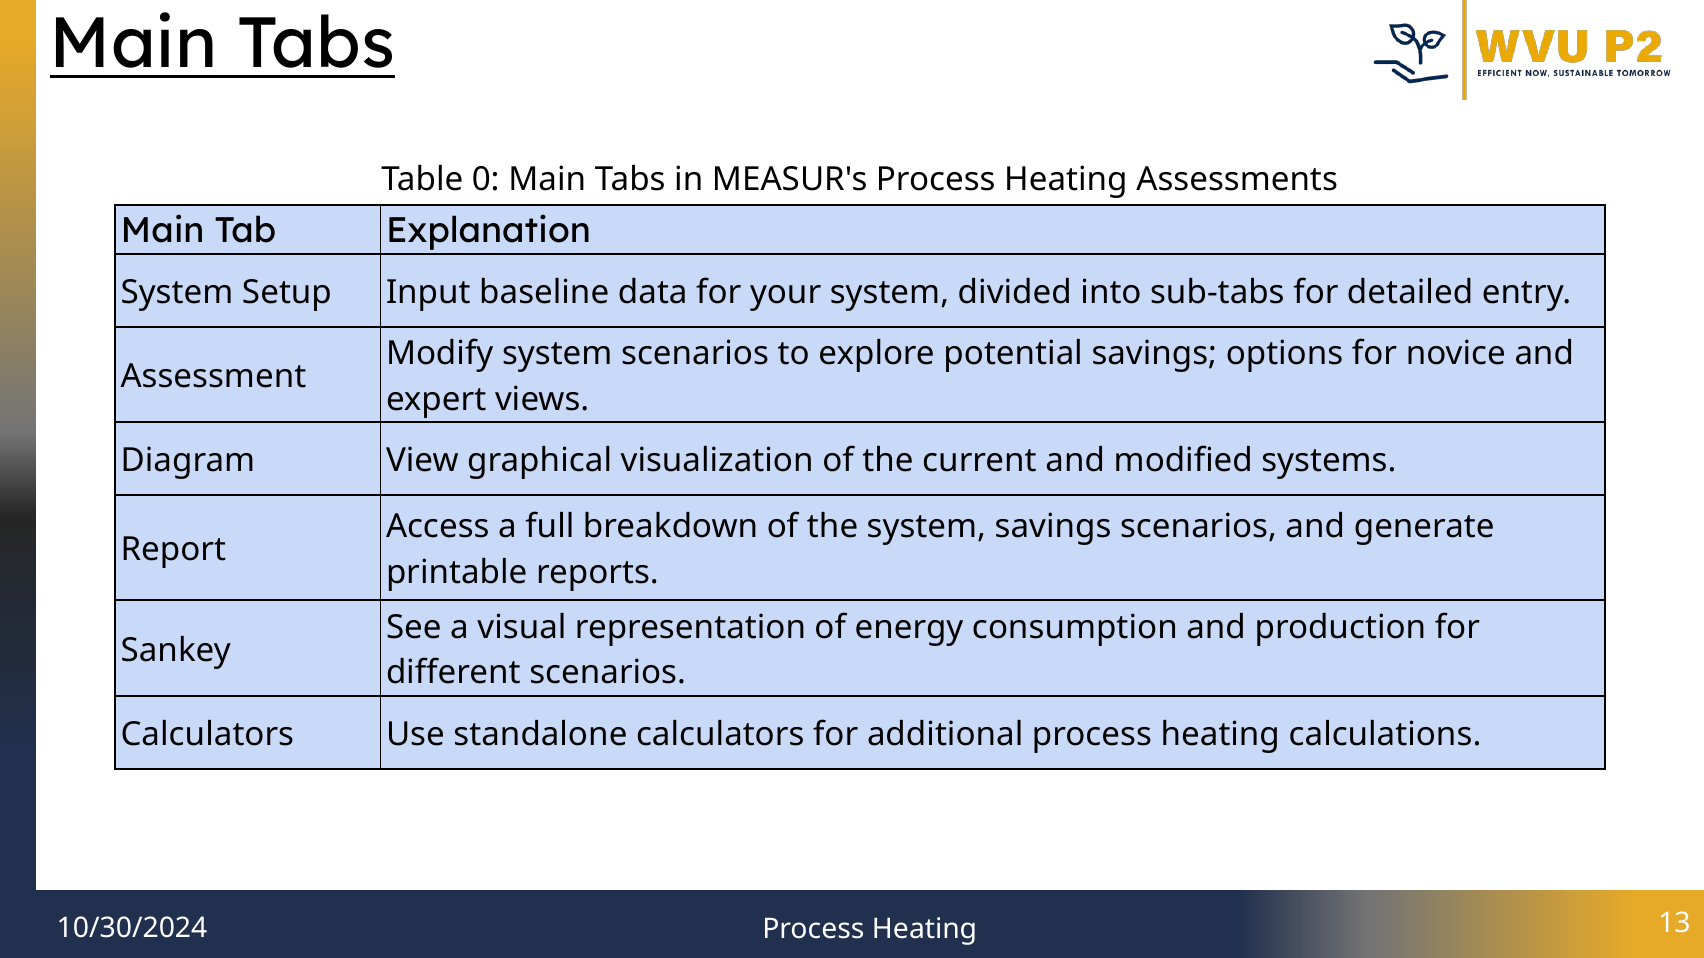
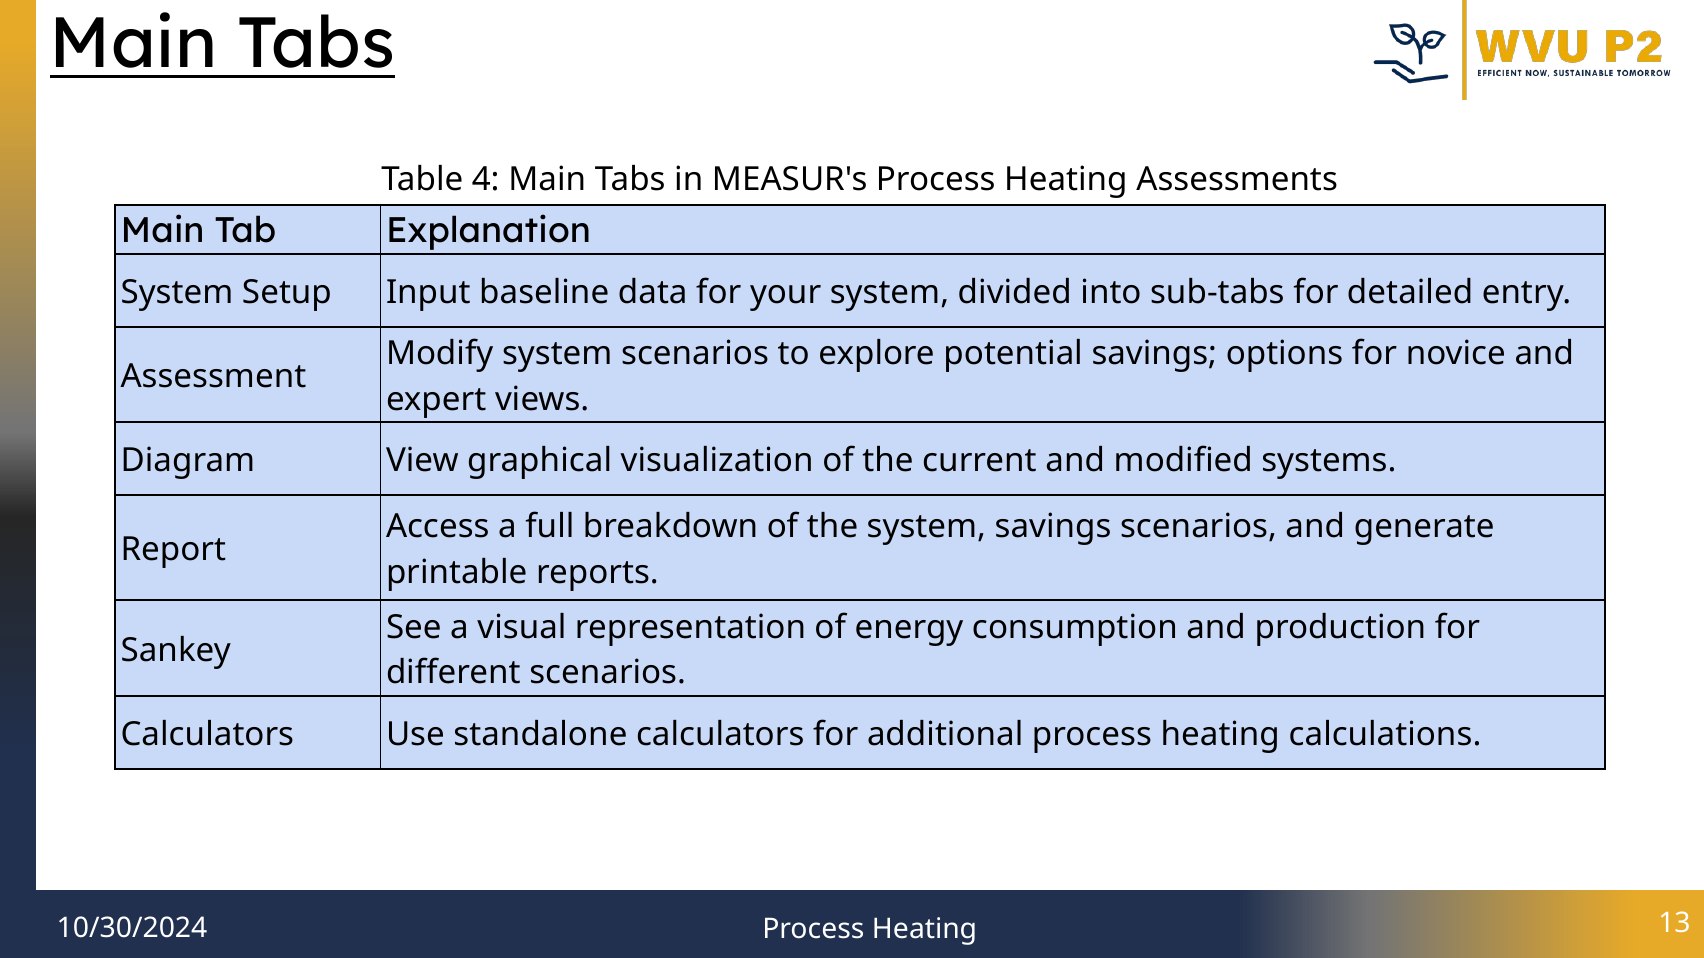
0: 0 -> 4
